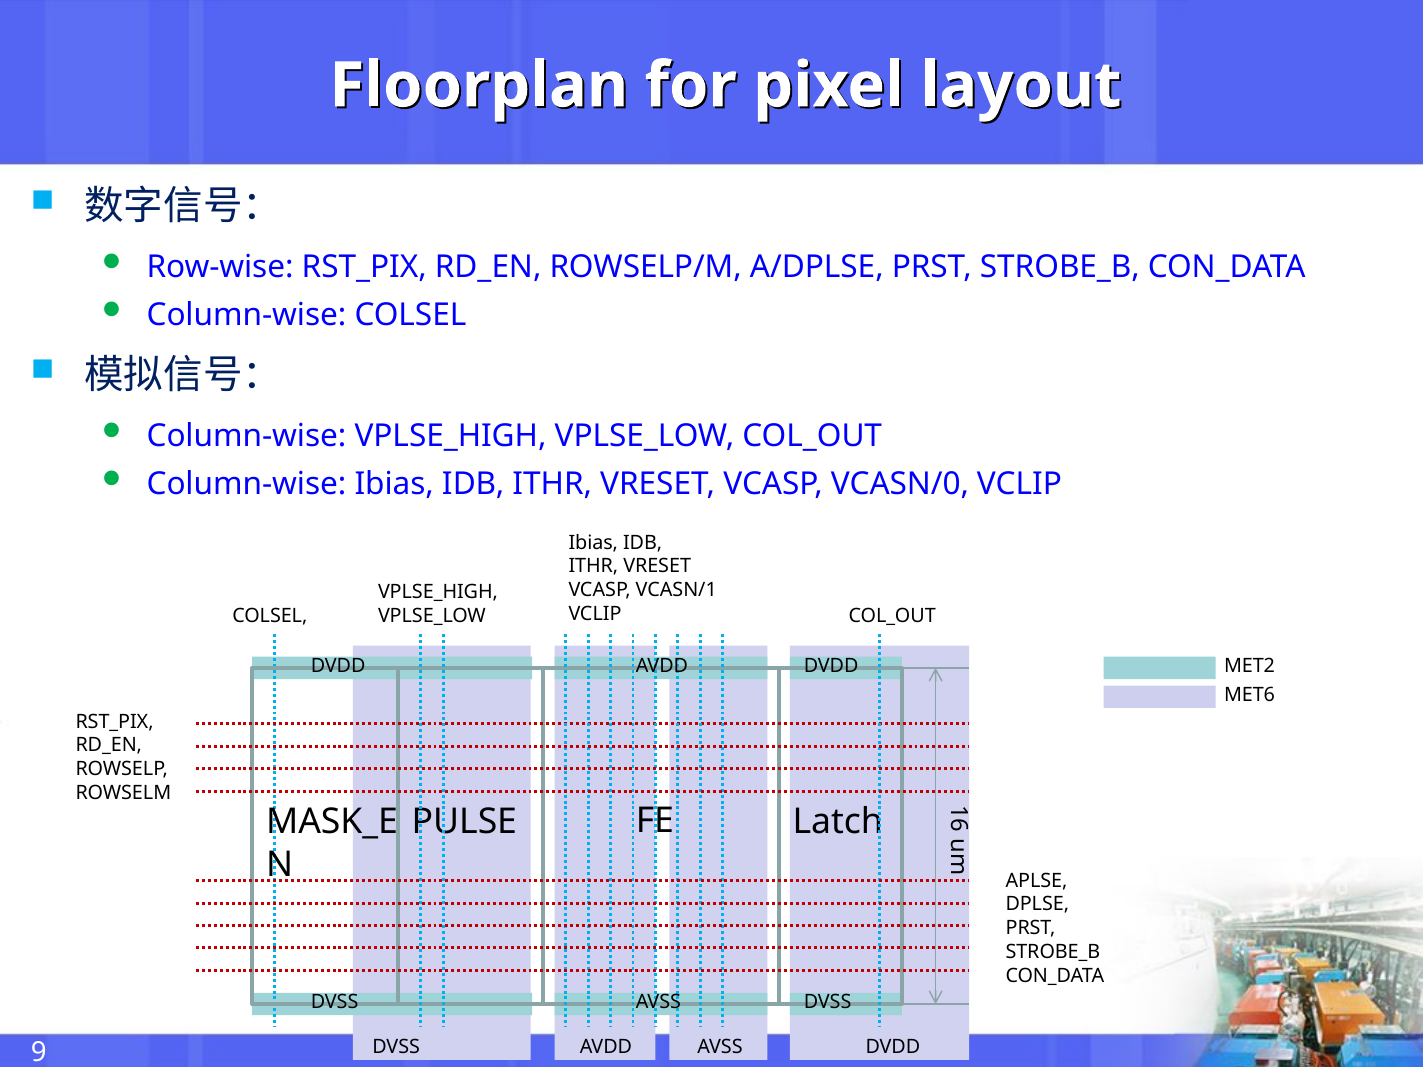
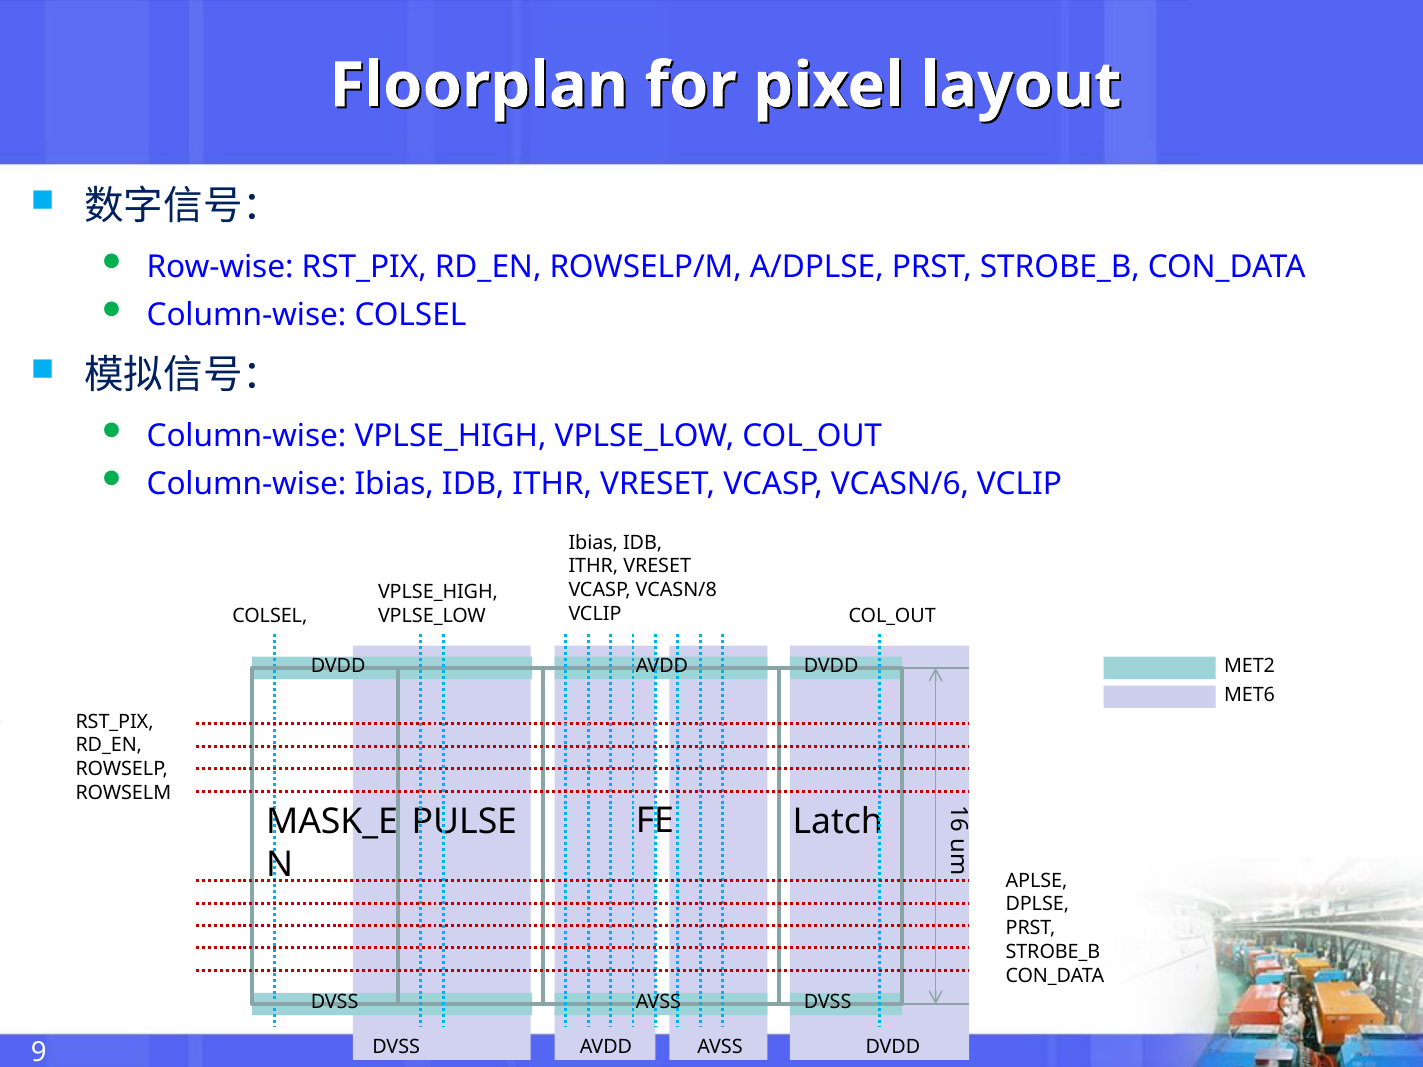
VCASN/0: VCASN/0 -> VCASN/6
VCASN/1: VCASN/1 -> VCASN/8
